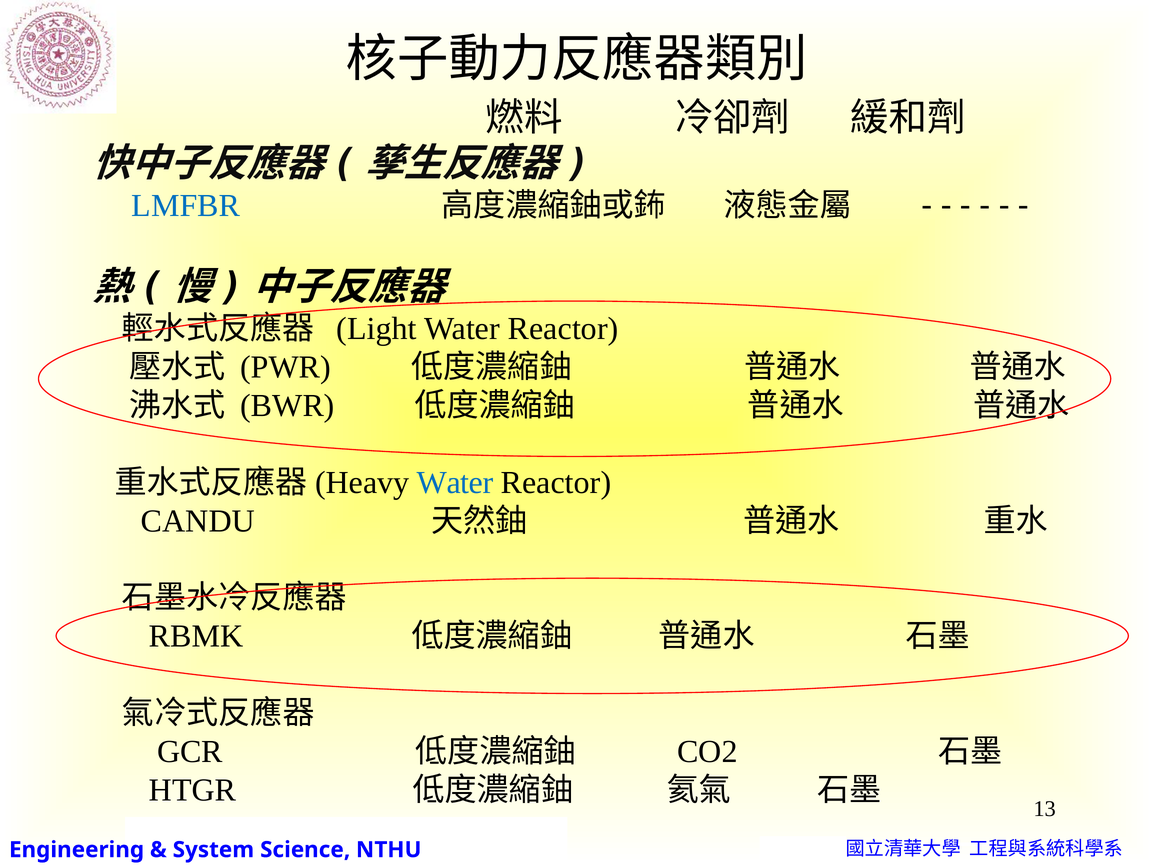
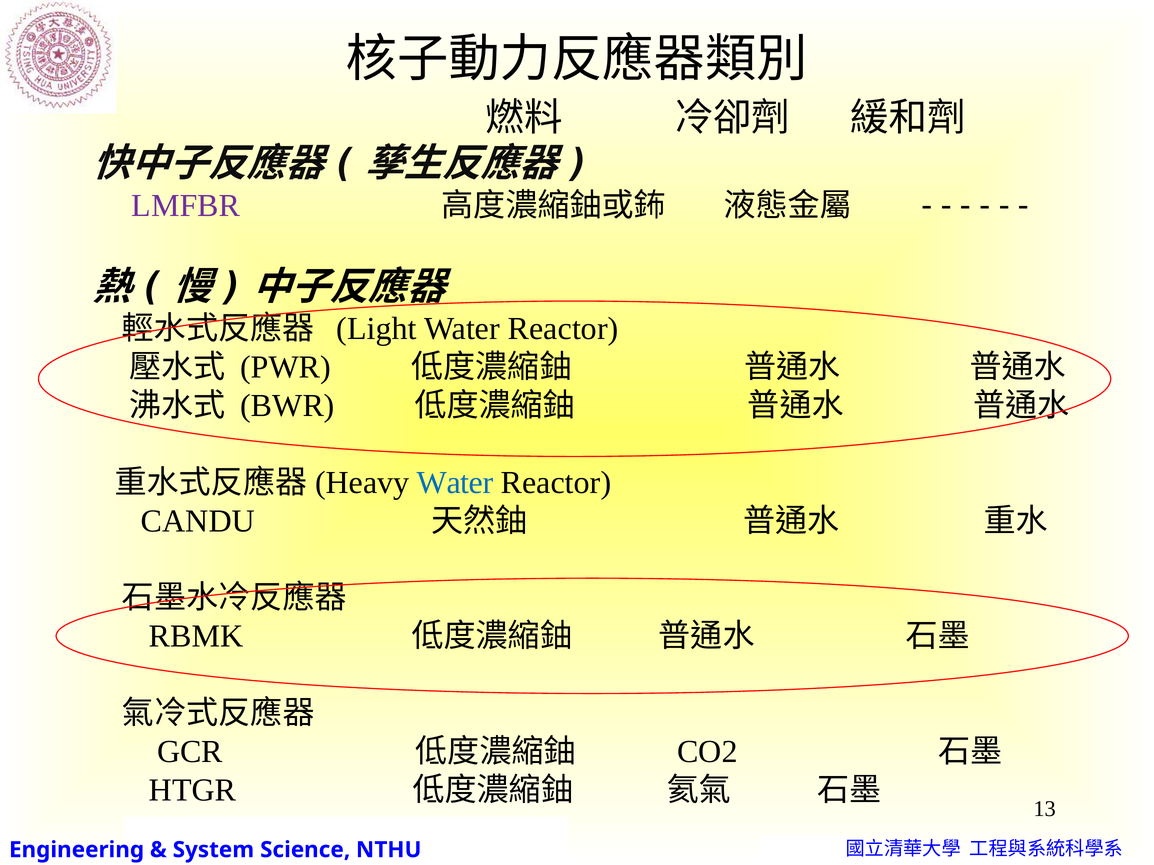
LMFBR colour: blue -> purple
